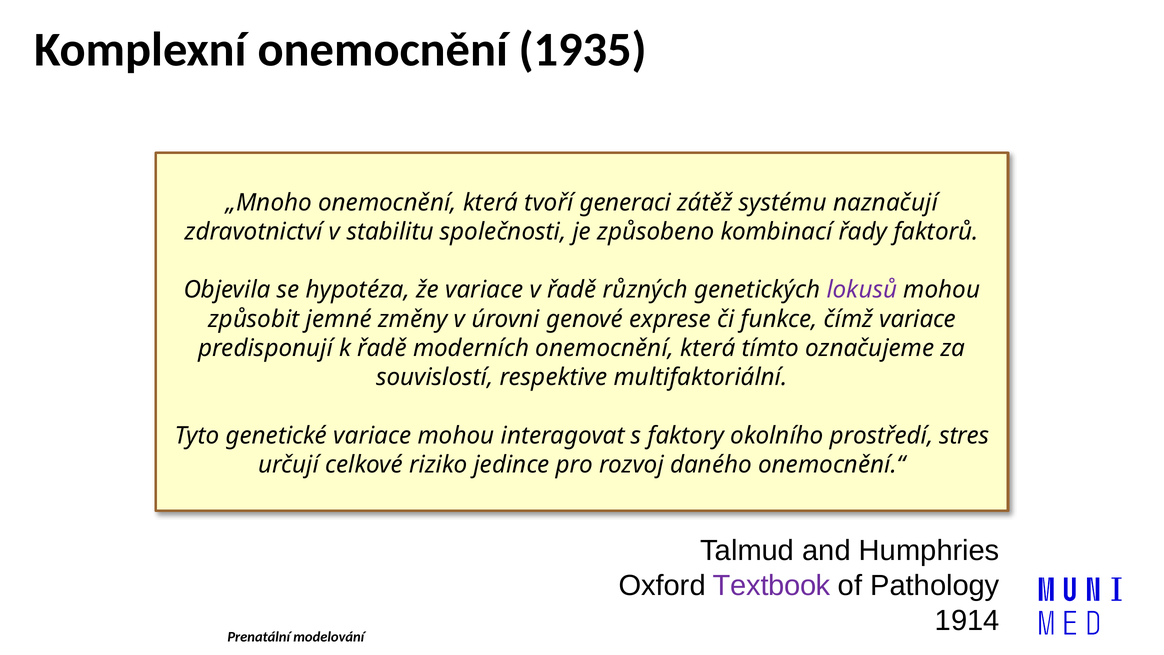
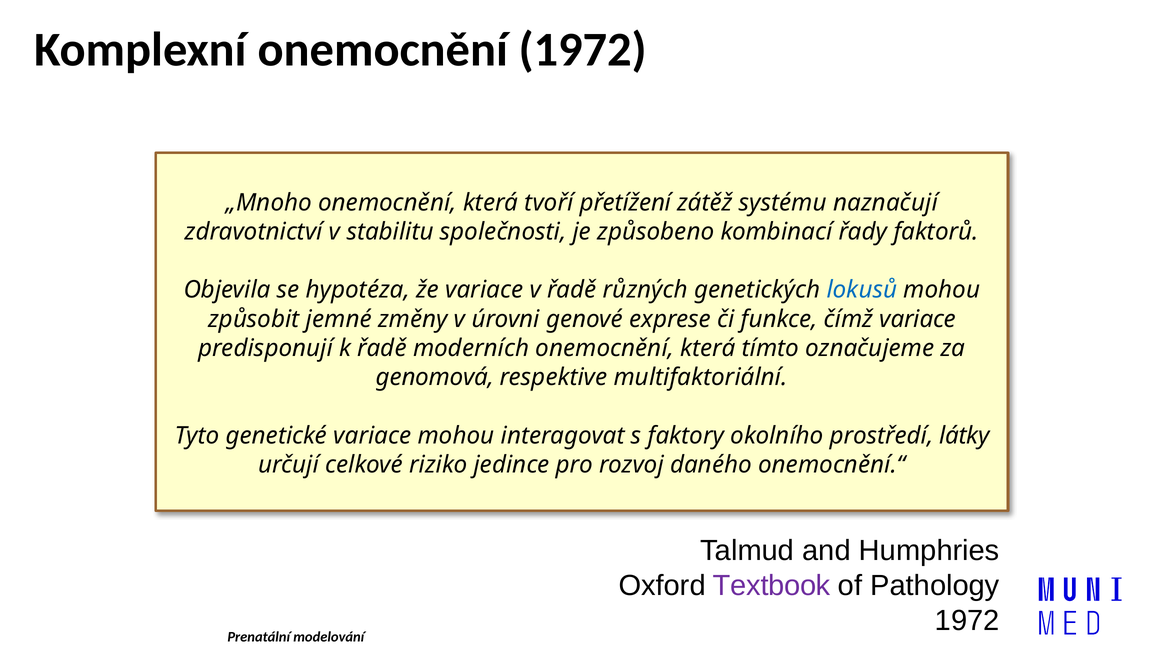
onemocnění 1935: 1935 -> 1972
generaci: generaci -> přetížení
lokusů colour: purple -> blue
souvislostí: souvislostí -> genomová
stres: stres -> látky
1914 at (967, 620): 1914 -> 1972
